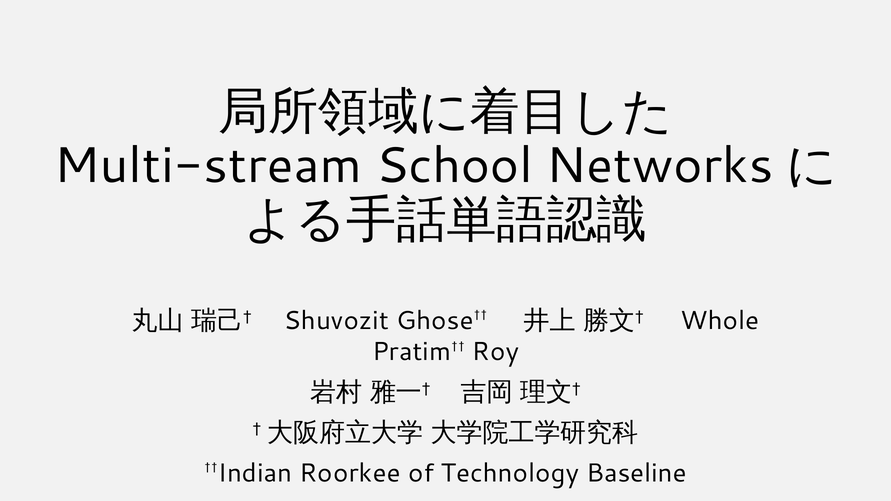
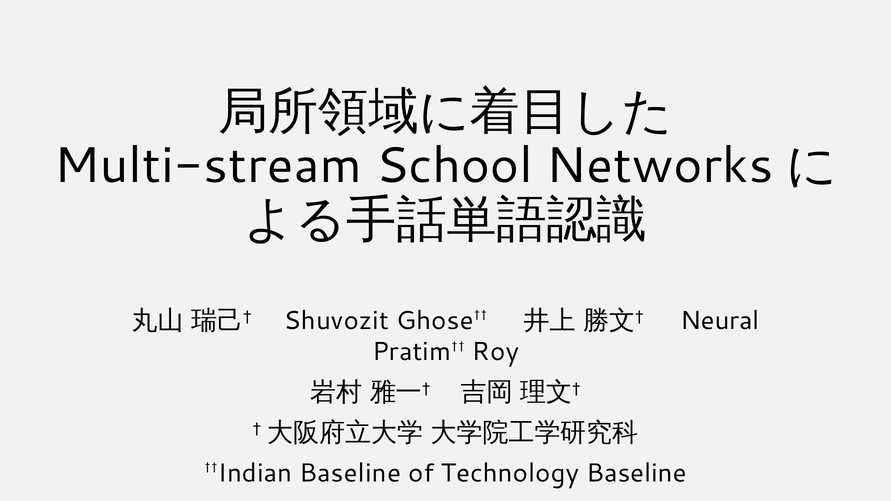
Whole: Whole -> Neural
††Indian Roorkee: Roorkee -> Baseline
